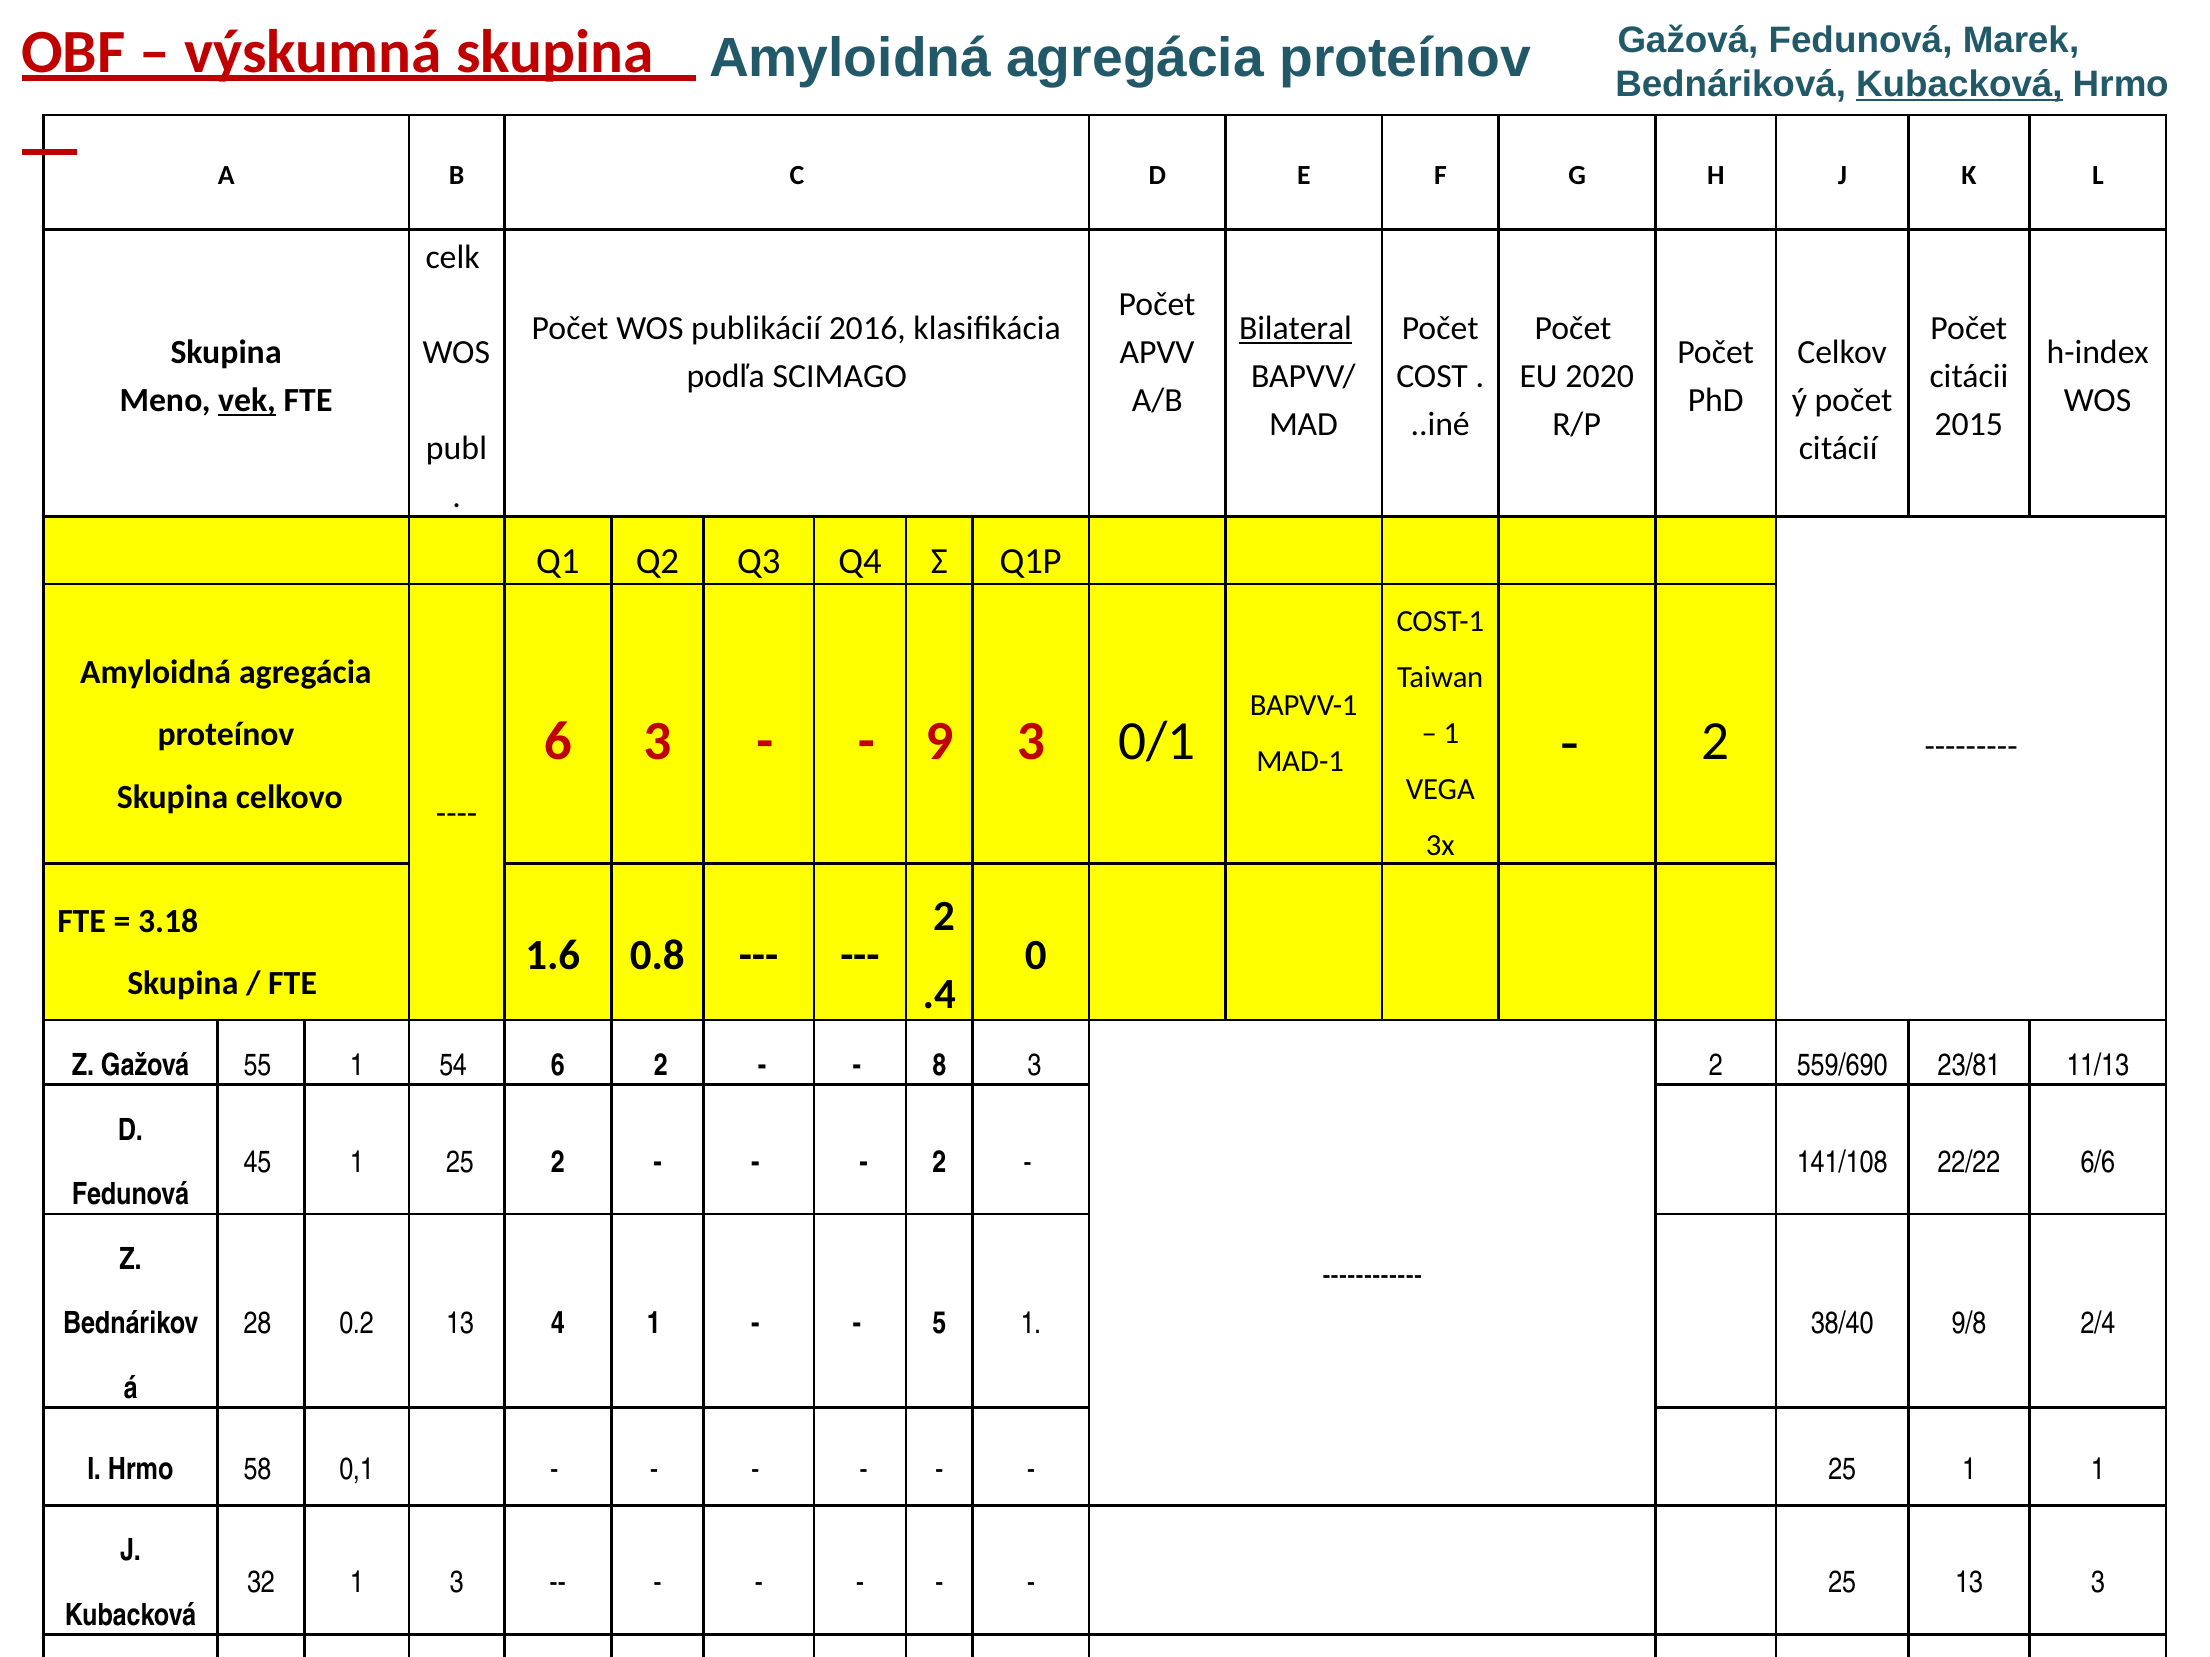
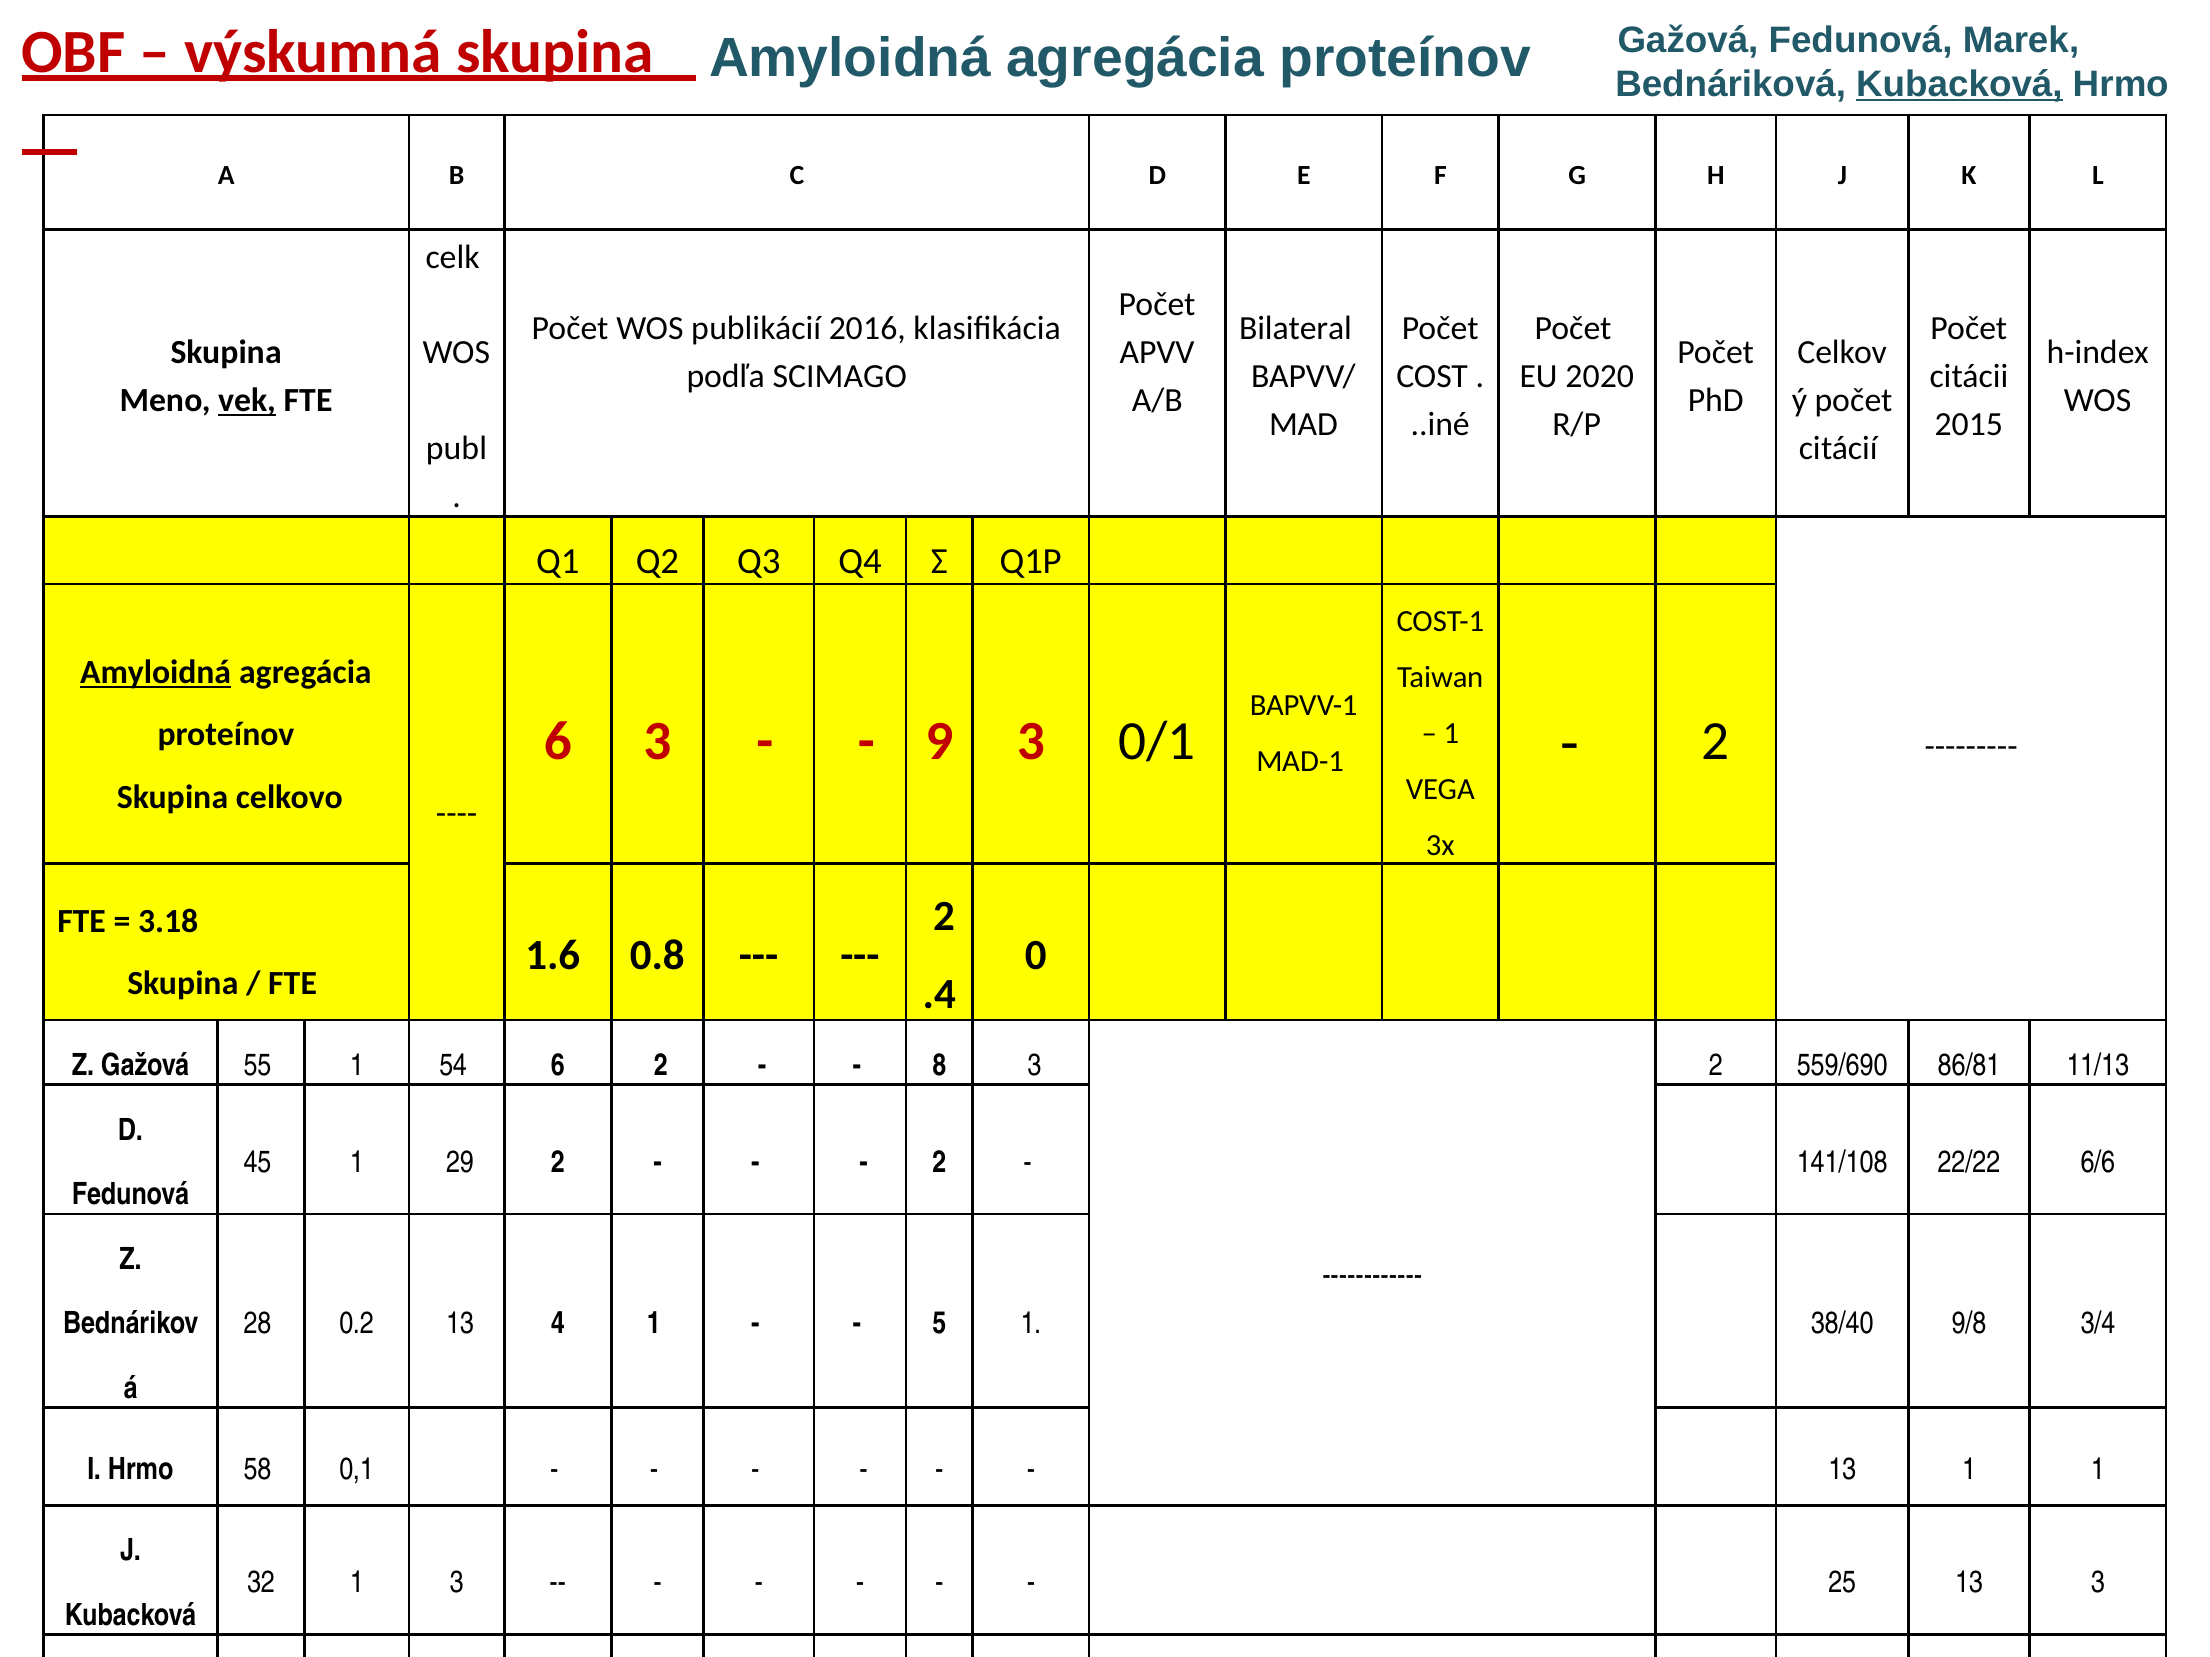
Bilateral underline: present -> none
Amyloidná at (156, 672) underline: none -> present
23/81: 23/81 -> 86/81
1 25: 25 -> 29
2/4: 2/4 -> 3/4
25 at (1842, 1470): 25 -> 13
